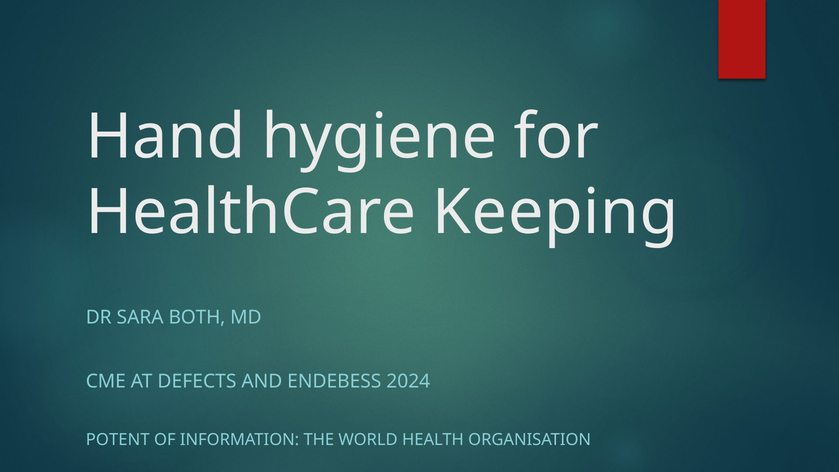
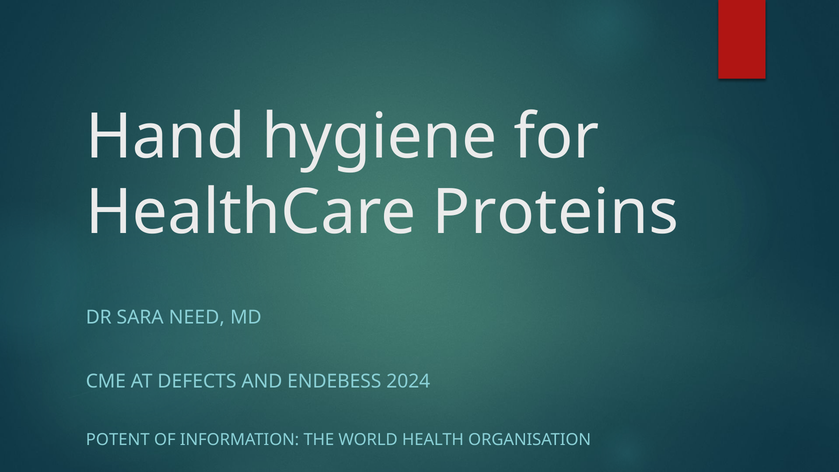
Keeping: Keeping -> Proteins
BOTH: BOTH -> NEED
